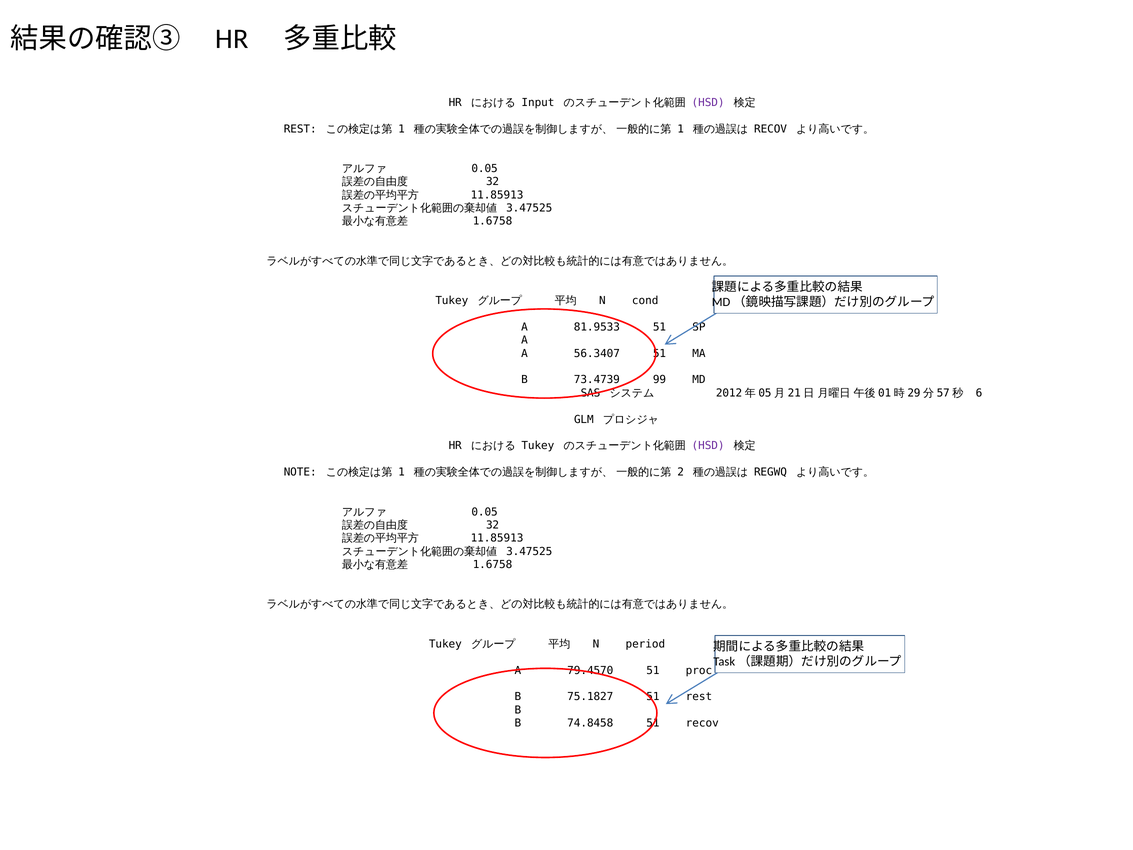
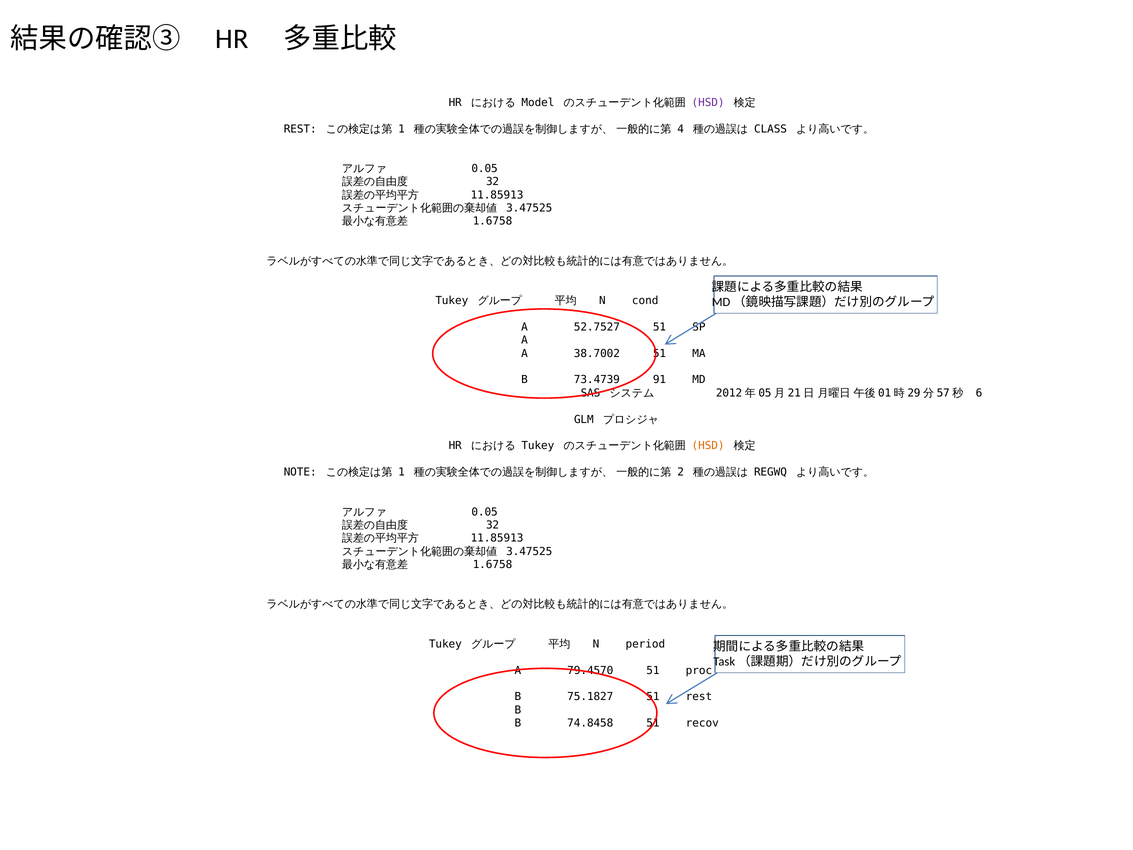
Input: Input -> Model
1 at (681, 129): 1 -> 4
RECOV at (771, 129): RECOV -> CLASS
81.9533: 81.9533 -> 52.7527
56.3407: 56.3407 -> 38.7002
99: 99 -> 91
HSD at (708, 446) colour: purple -> orange
